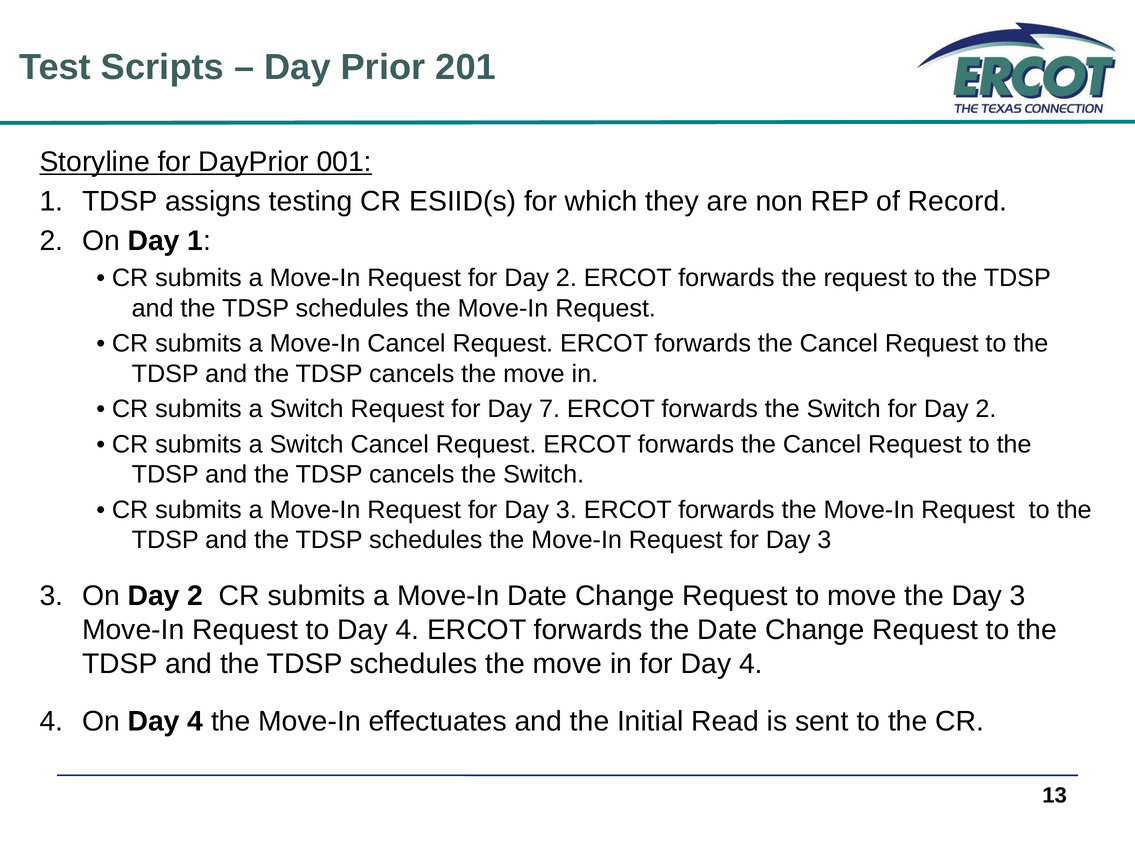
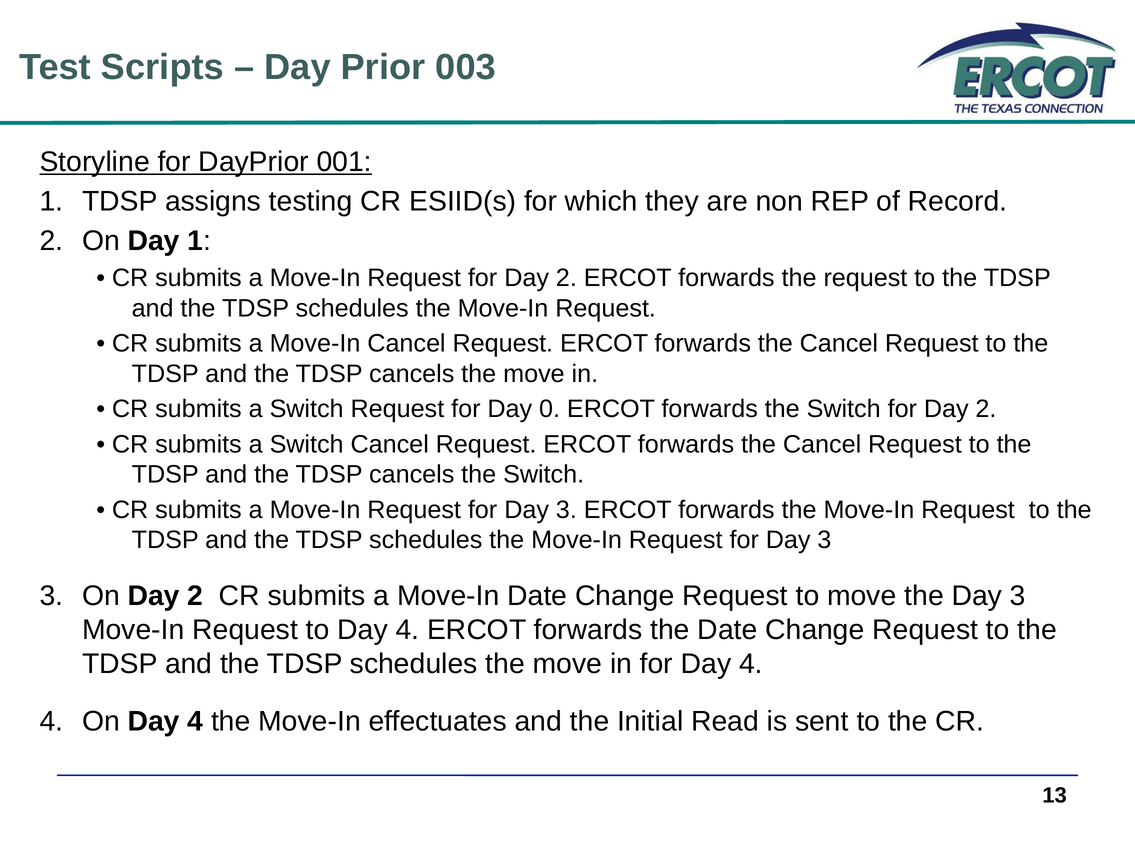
201: 201 -> 003
7: 7 -> 0
